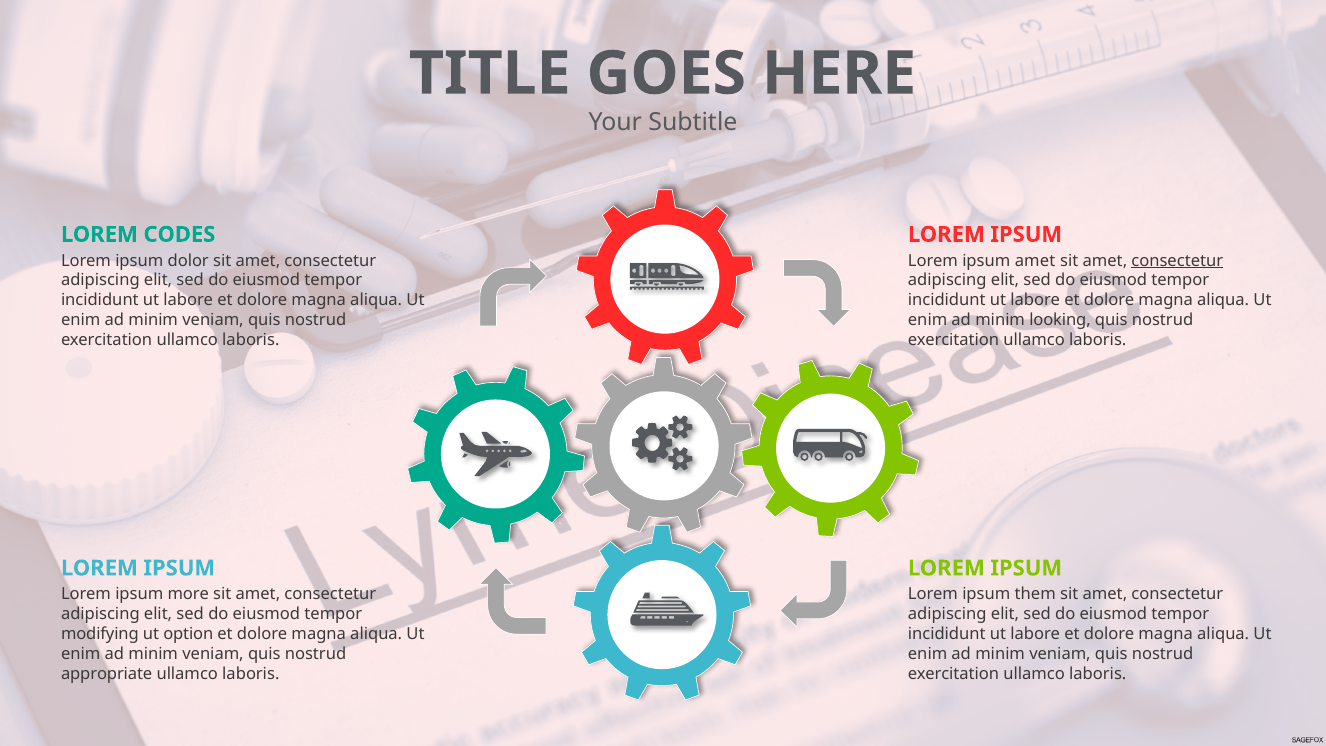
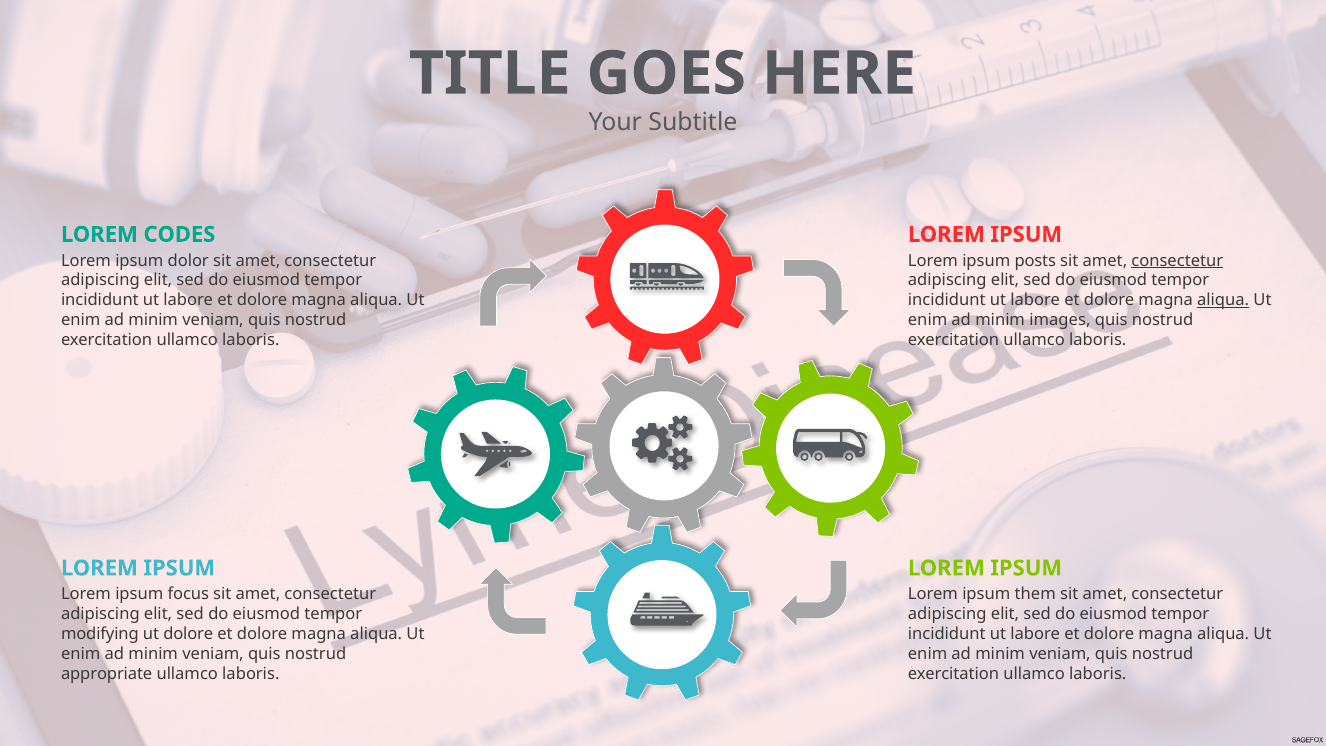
ipsum amet: amet -> posts
aliqua at (1223, 300) underline: none -> present
looking: looking -> images
more: more -> focus
ut option: option -> dolore
